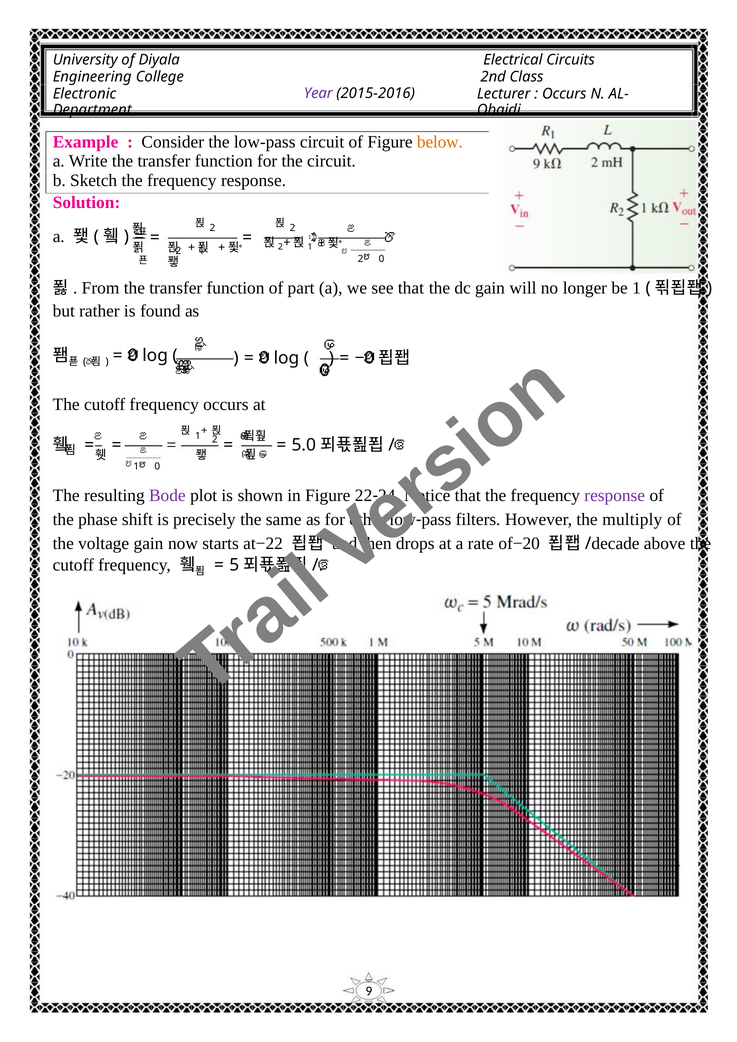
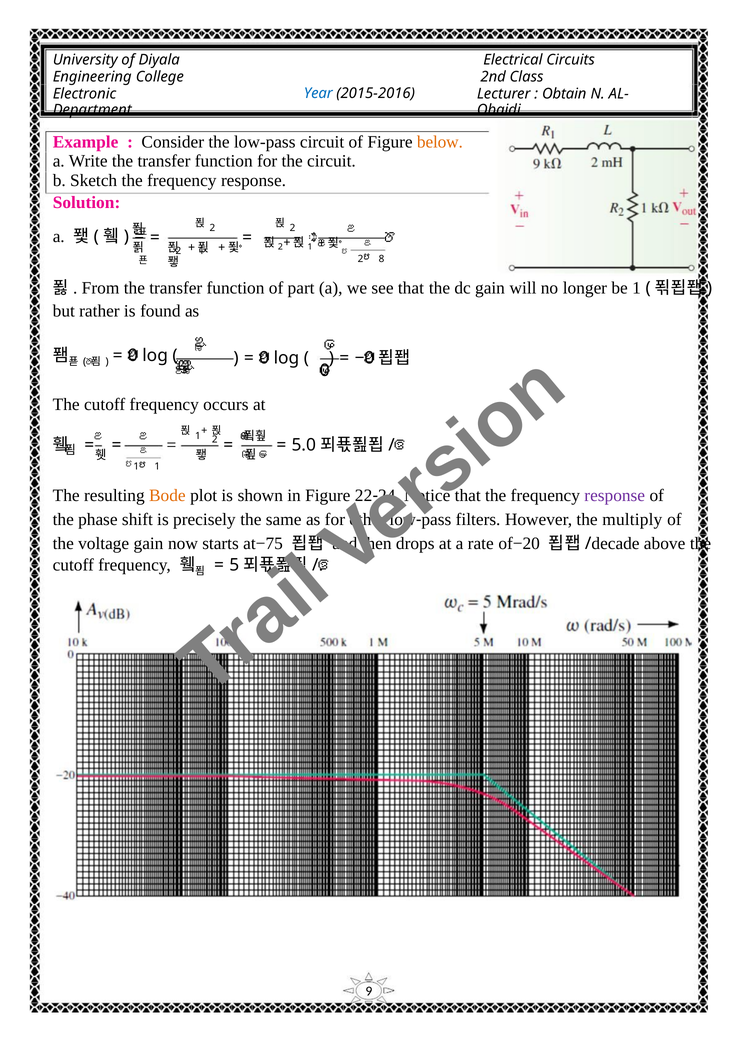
Year colour: purple -> blue
Occurs at (564, 94): Occurs -> Obtain
2 0: 0 -> 8
1 0: 0 -> 1
Bode colour: purple -> orange
at−22: at−22 -> at−75
